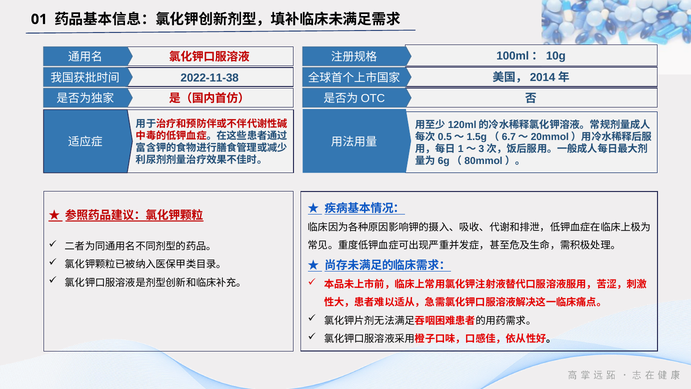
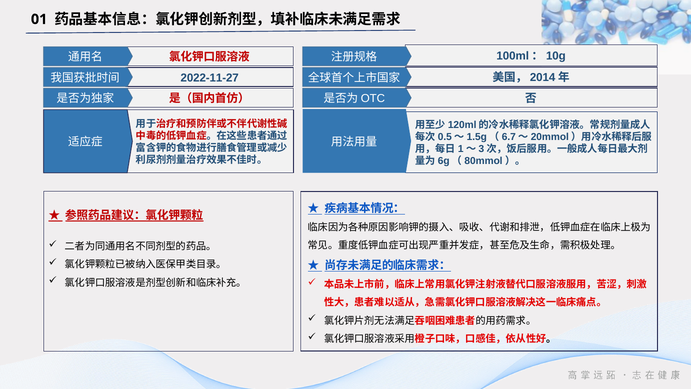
2022-11-38: 2022-11-38 -> 2022-11-27
